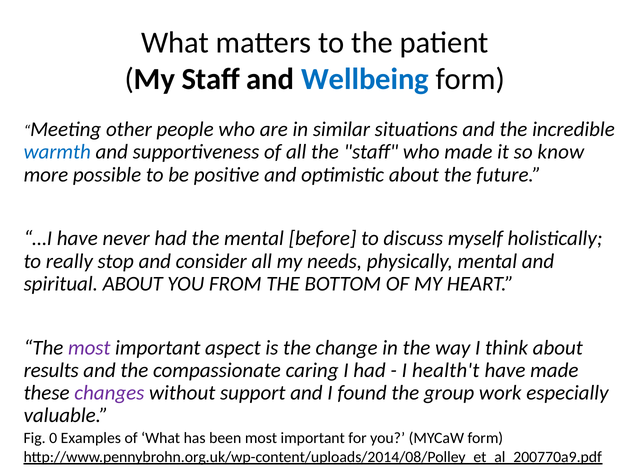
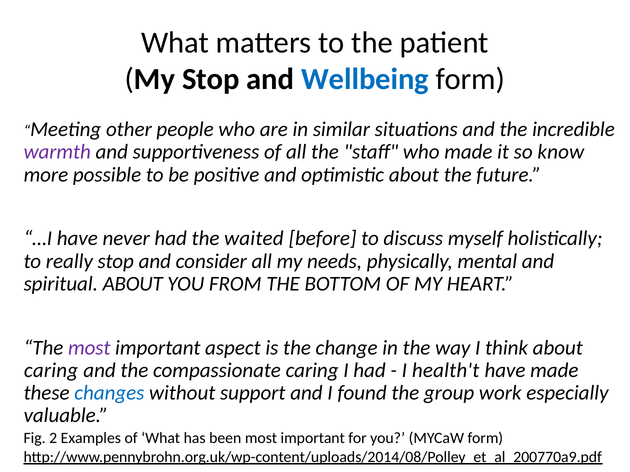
My Staff: Staff -> Stop
warmth colour: blue -> purple
the mental: mental -> waited
results at (51, 371): results -> caring
changes colour: purple -> blue
0: 0 -> 2
